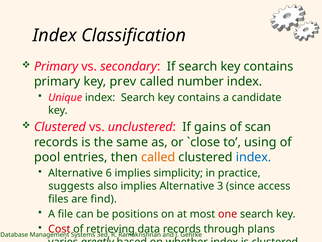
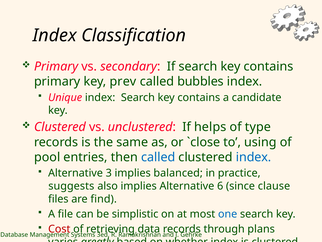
number: number -> bubbles
gains: gains -> helps
scan: scan -> type
called at (158, 157) colour: orange -> blue
6: 6 -> 3
simplicity: simplicity -> balanced
3: 3 -> 6
access: access -> clause
positions: positions -> simplistic
one colour: red -> blue
